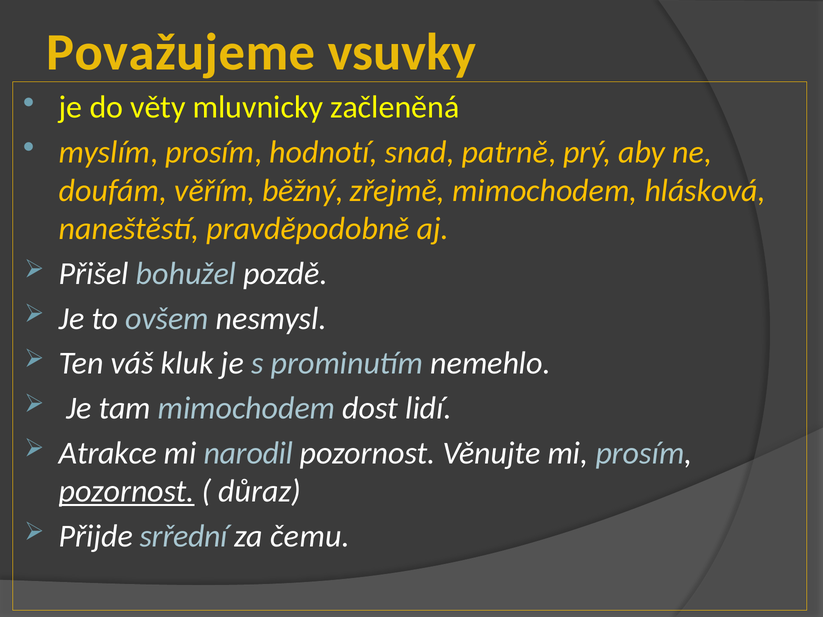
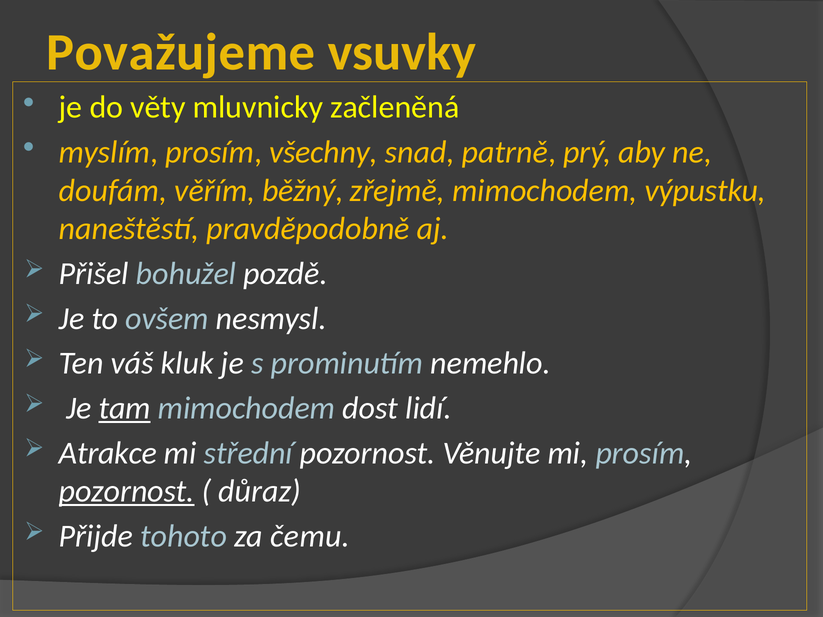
hodnotí: hodnotí -> všechny
hlásková: hlásková -> výpustku
tam underline: none -> present
narodil: narodil -> střední
srřední: srřední -> tohoto
